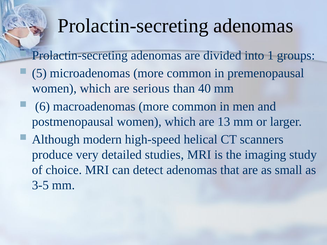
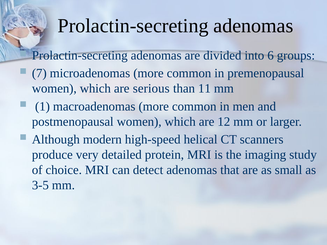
1: 1 -> 6
5: 5 -> 7
40: 40 -> 11
6: 6 -> 1
13: 13 -> 12
studies: studies -> protein
